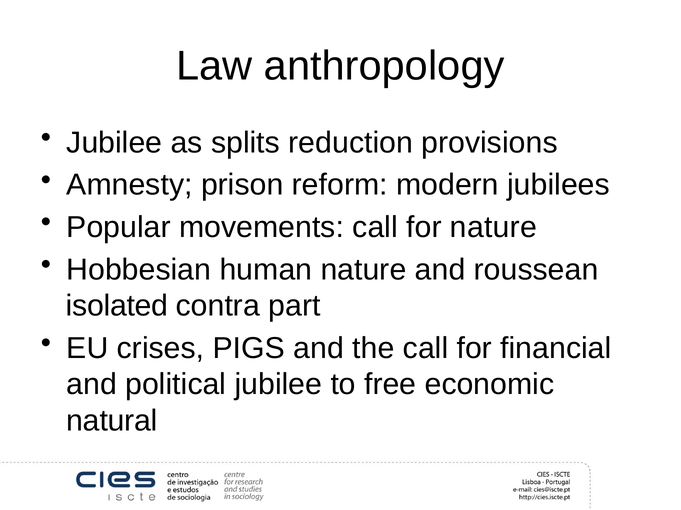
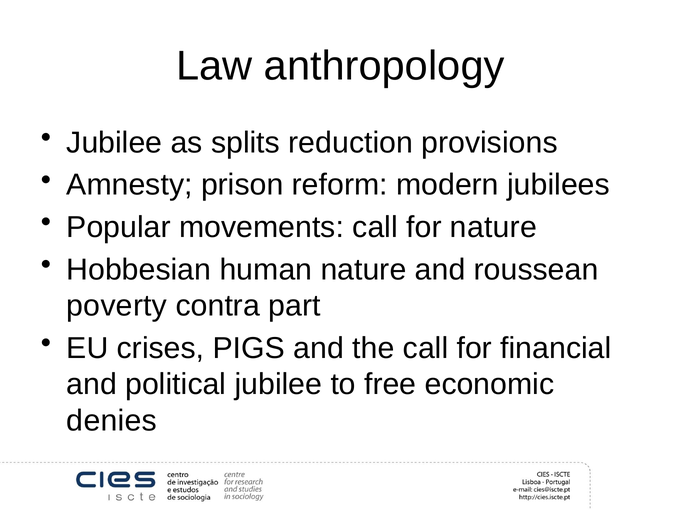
isolated: isolated -> poverty
natural: natural -> denies
